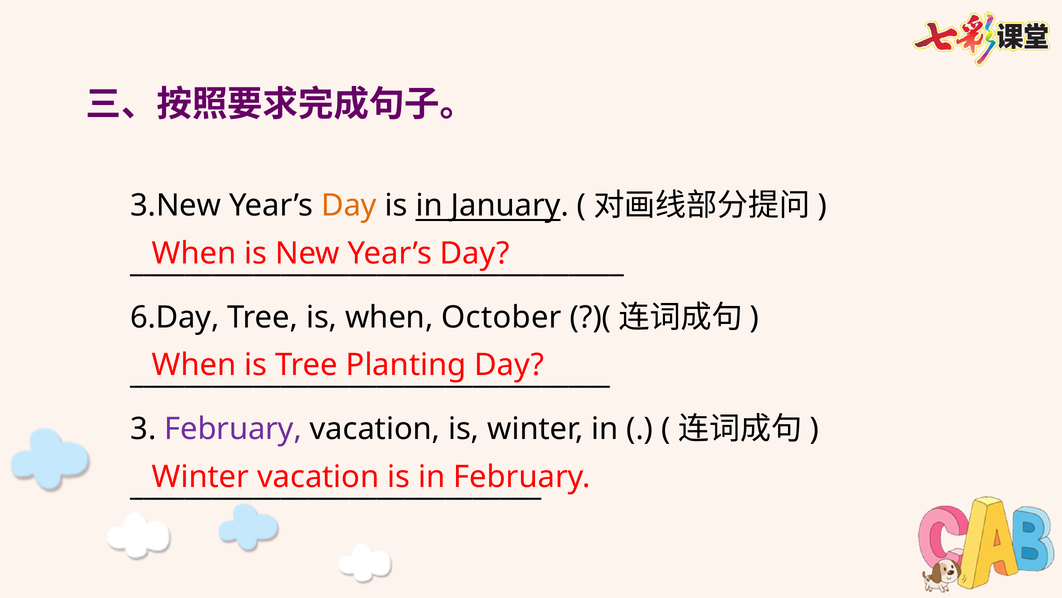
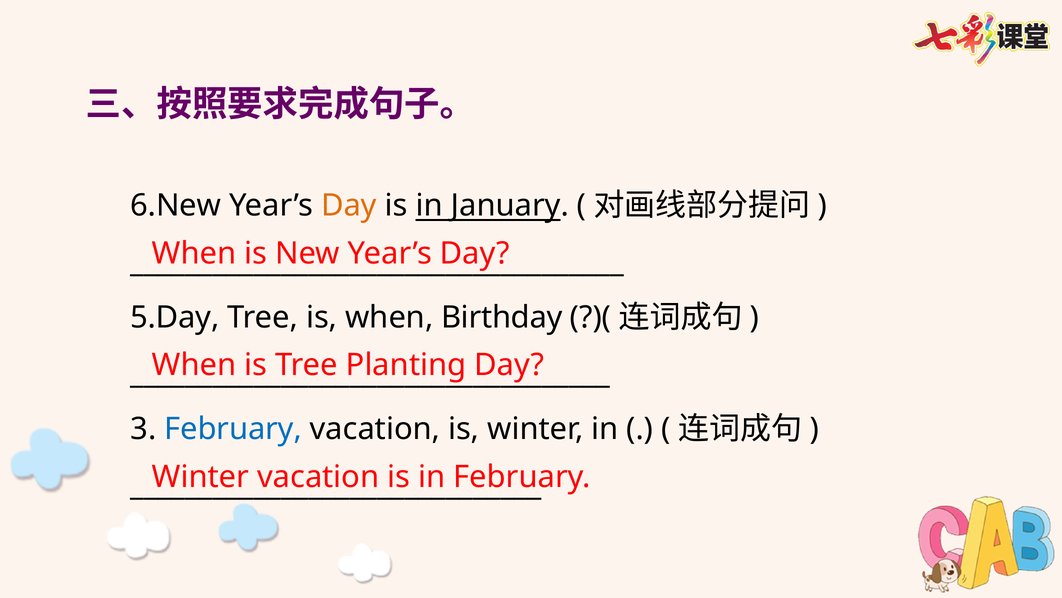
3.New: 3.New -> 6.New
6.Day: 6.Day -> 5.Day
October: October -> Birthday
February at (233, 429) colour: purple -> blue
